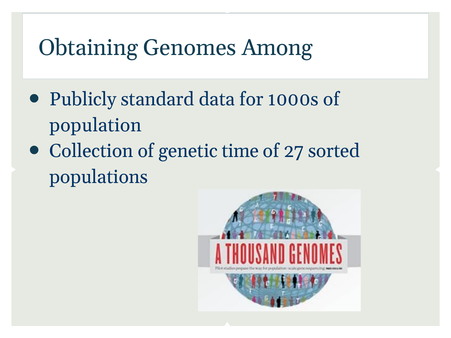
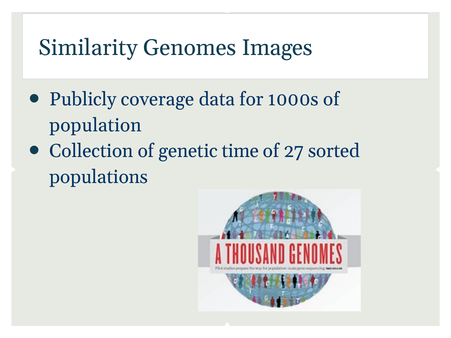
Obtaining: Obtaining -> Similarity
Among: Among -> Images
standard: standard -> coverage
